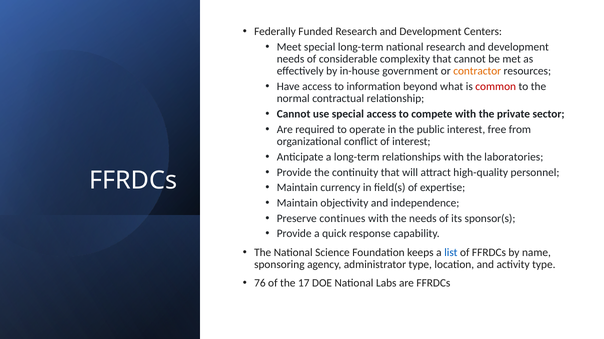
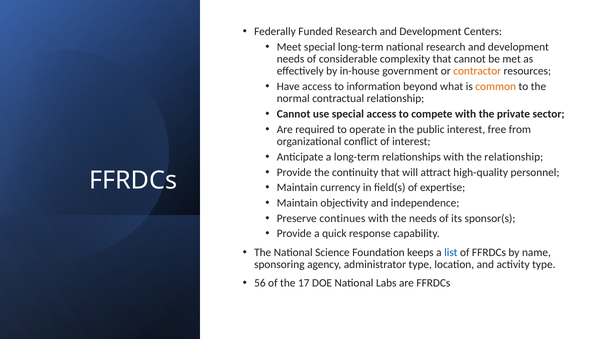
common colour: red -> orange
the laboratories: laboratories -> relationship
76: 76 -> 56
